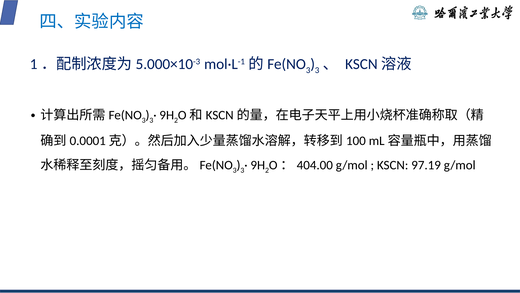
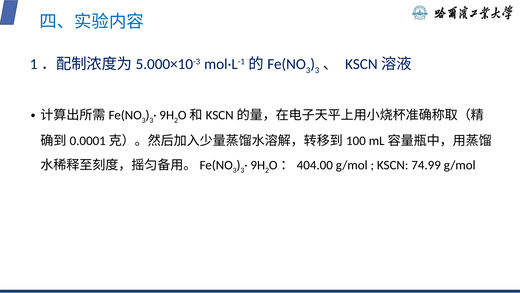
97.19: 97.19 -> 74.99
